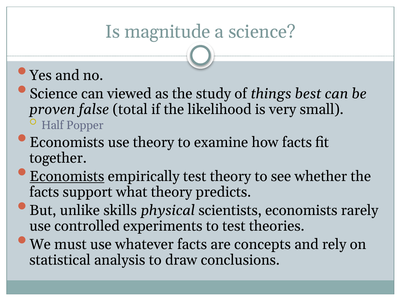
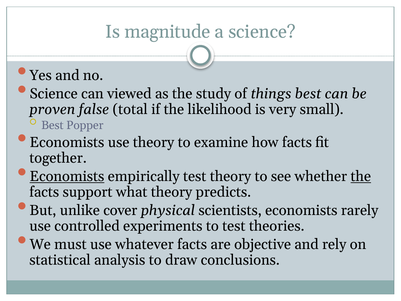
Half at (52, 125): Half -> Best
the at (361, 176) underline: none -> present
skills: skills -> cover
concepts: concepts -> objective
